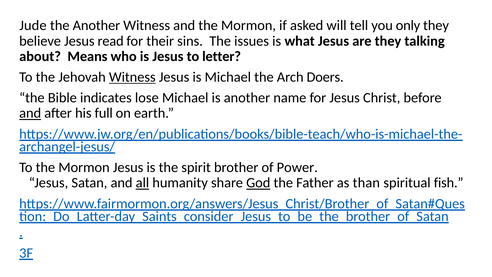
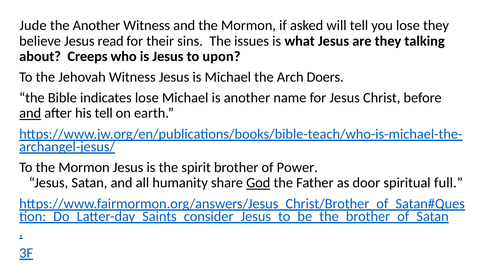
you only: only -> lose
Means: Means -> Creeps
letter: letter -> upon
Witness at (132, 77) underline: present -> none
his full: full -> tell
all underline: present -> none
than: than -> door
fish: fish -> full
